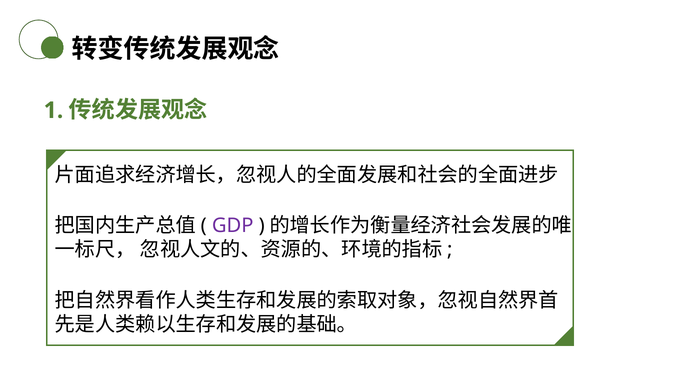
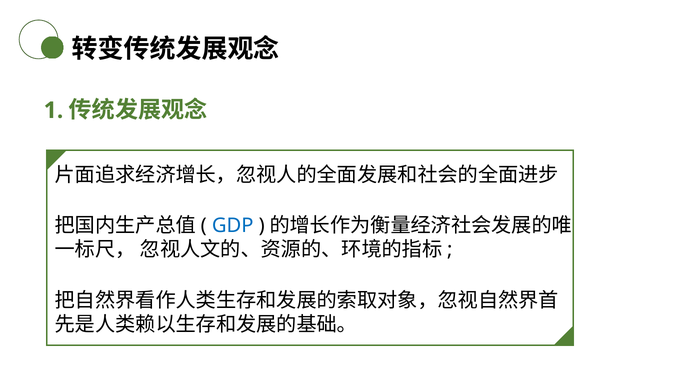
GDP colour: purple -> blue
